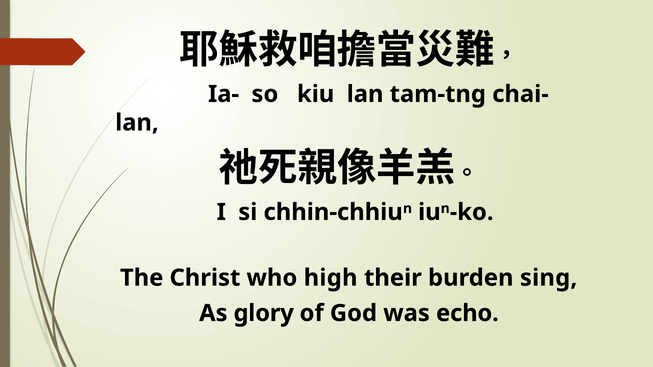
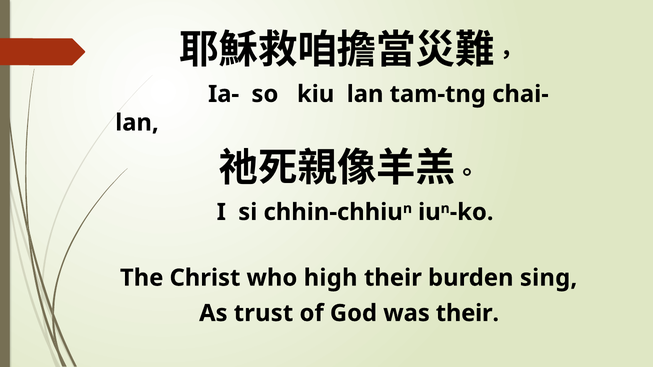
glory: glory -> trust
was echo: echo -> their
